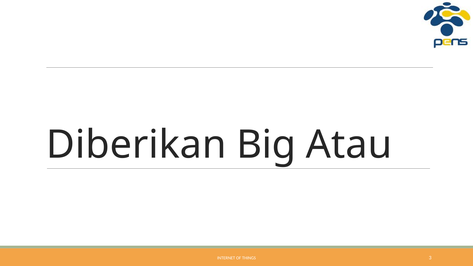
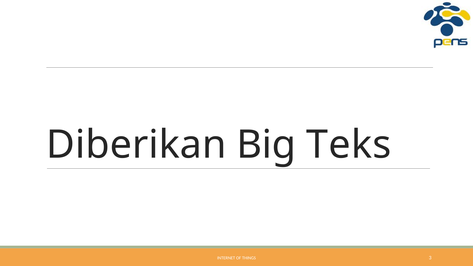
Atau: Atau -> Teks
